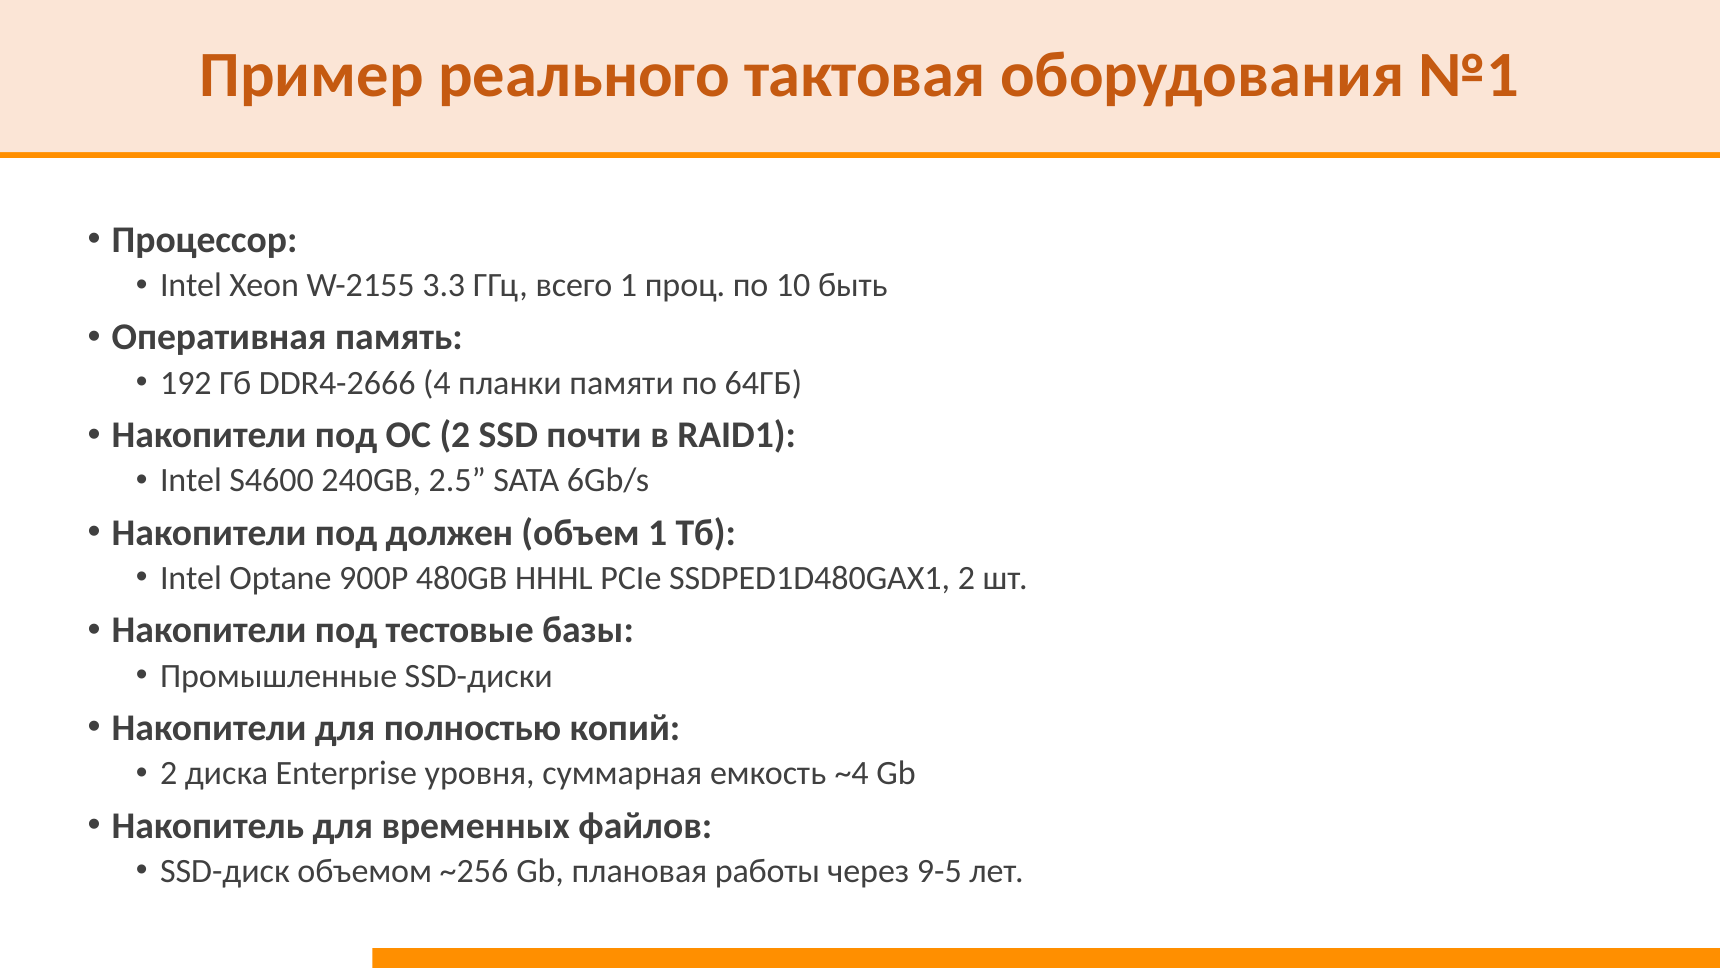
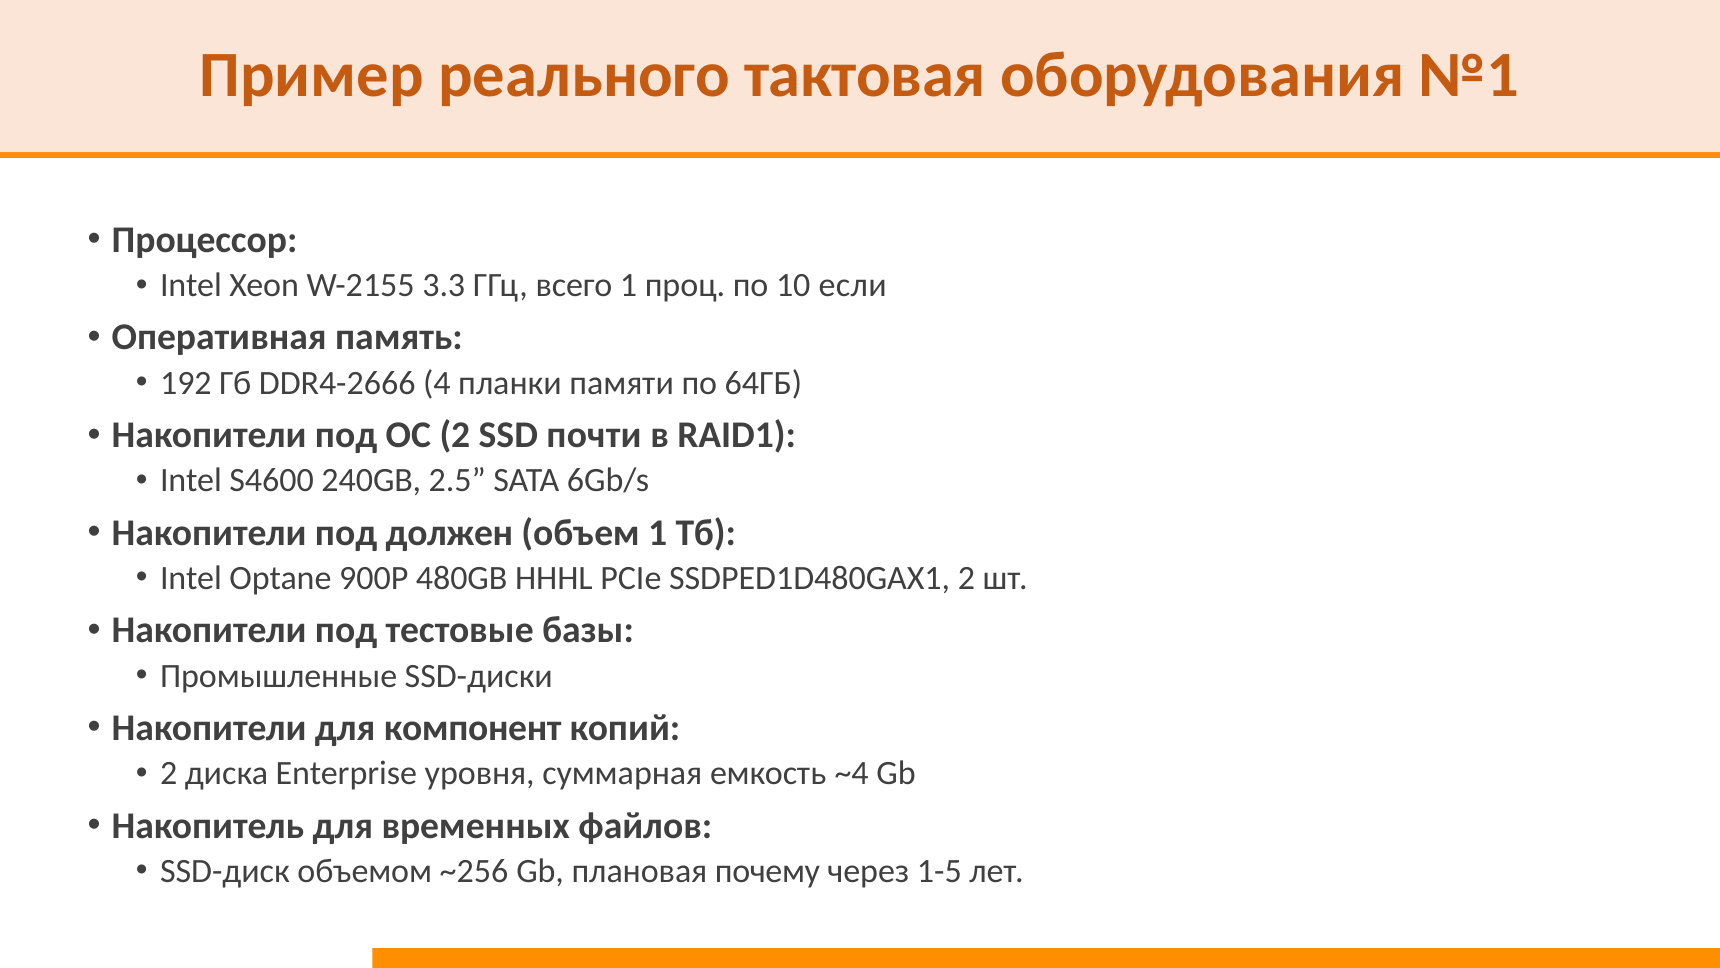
быть: быть -> если
полностью: полностью -> компонент
работы: работы -> почему
9-5: 9-5 -> 1-5
